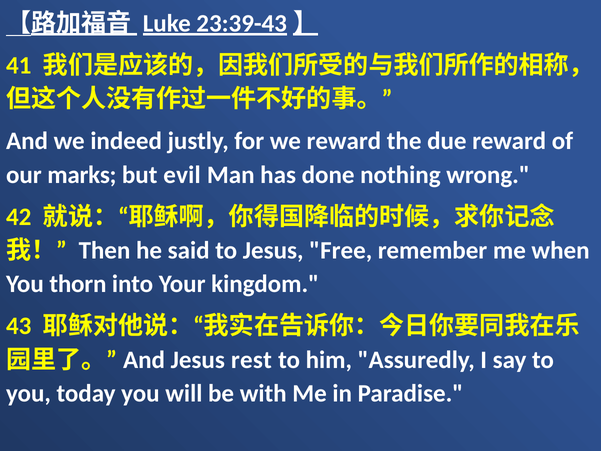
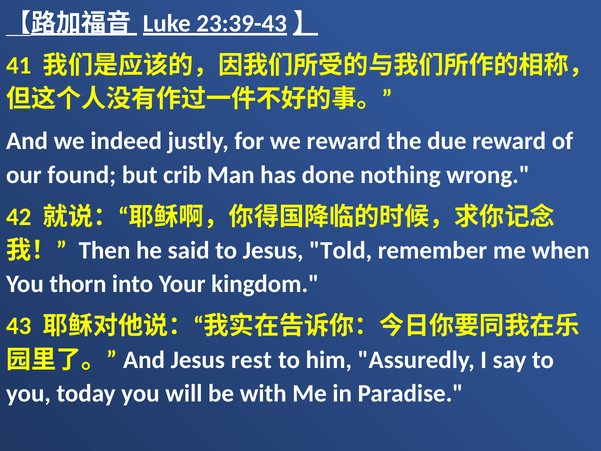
marks: marks -> found
evil: evil -> crib
Free: Free -> Told
